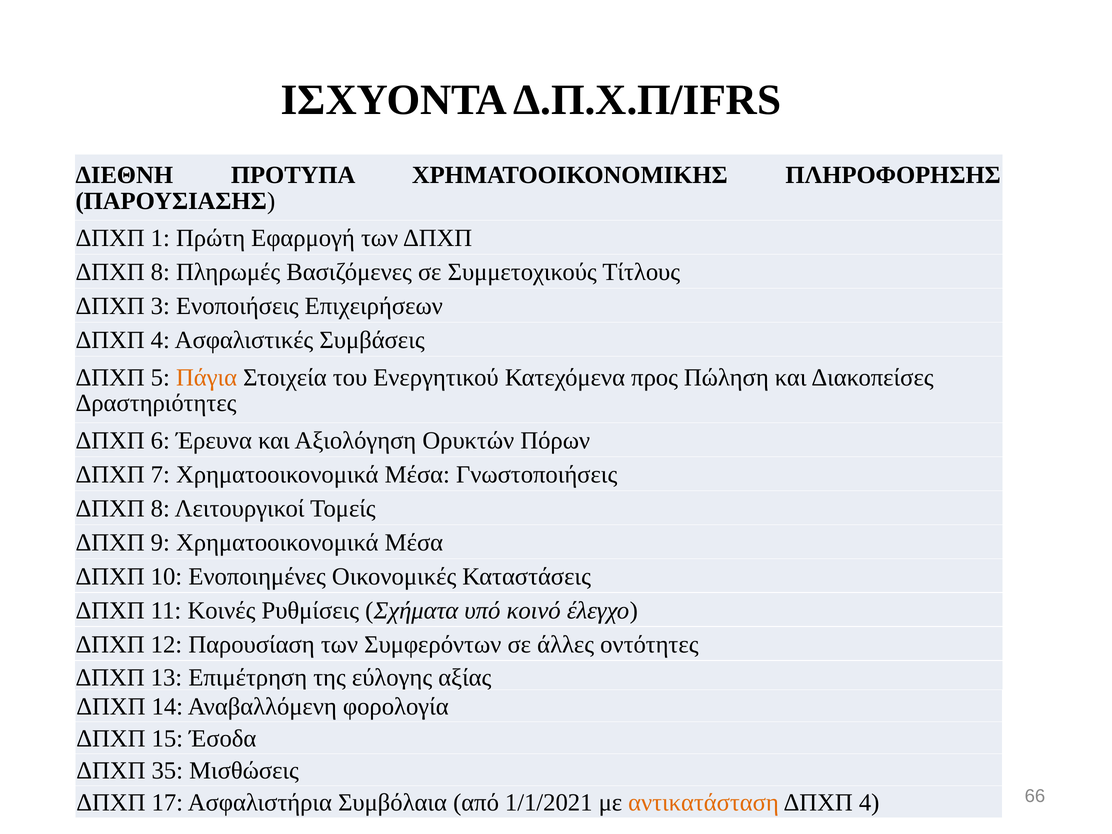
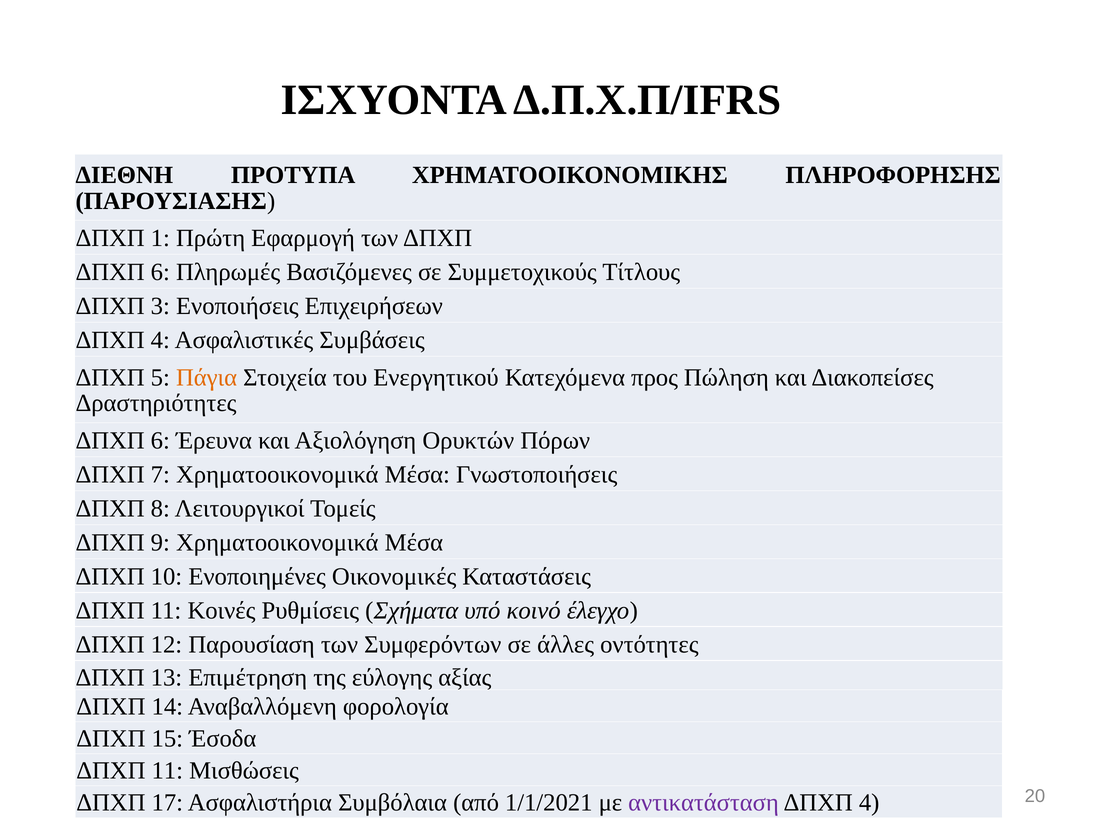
8 at (160, 272): 8 -> 6
35 at (167, 771): 35 -> 11
αντικατάσταση colour: orange -> purple
66: 66 -> 20
